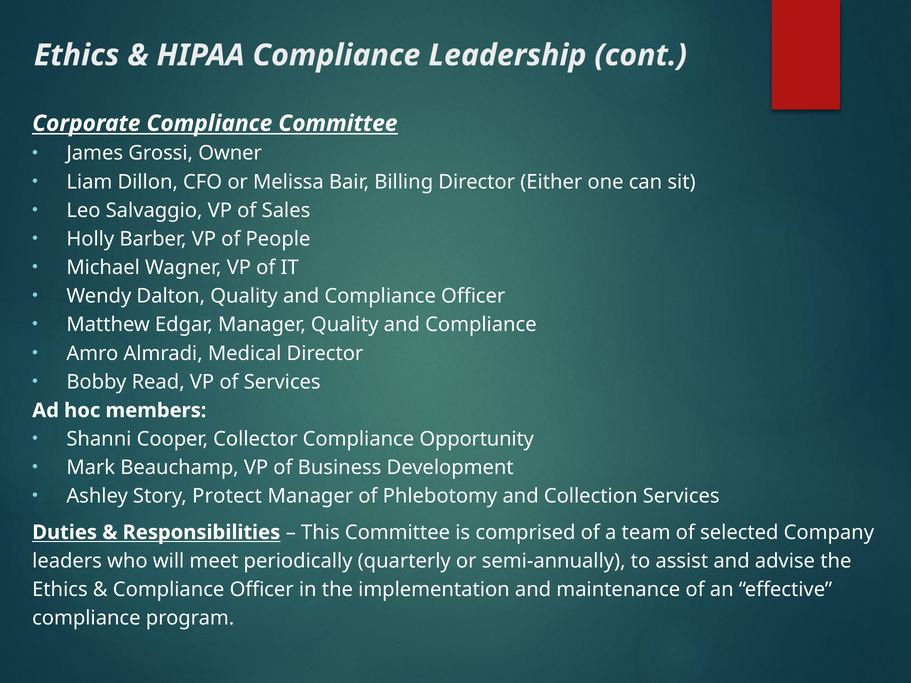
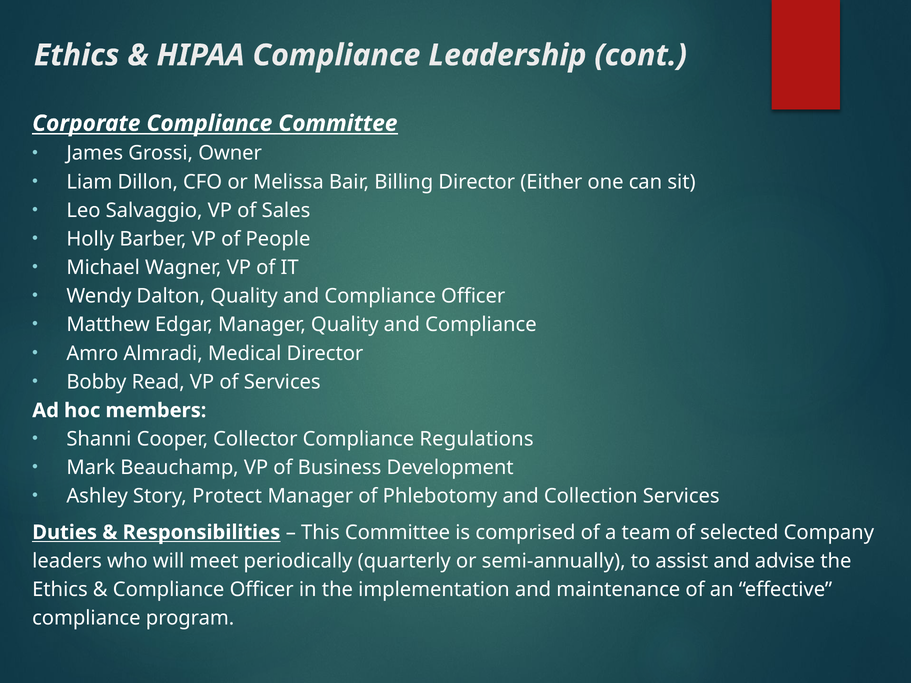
Opportunity: Opportunity -> Regulations
